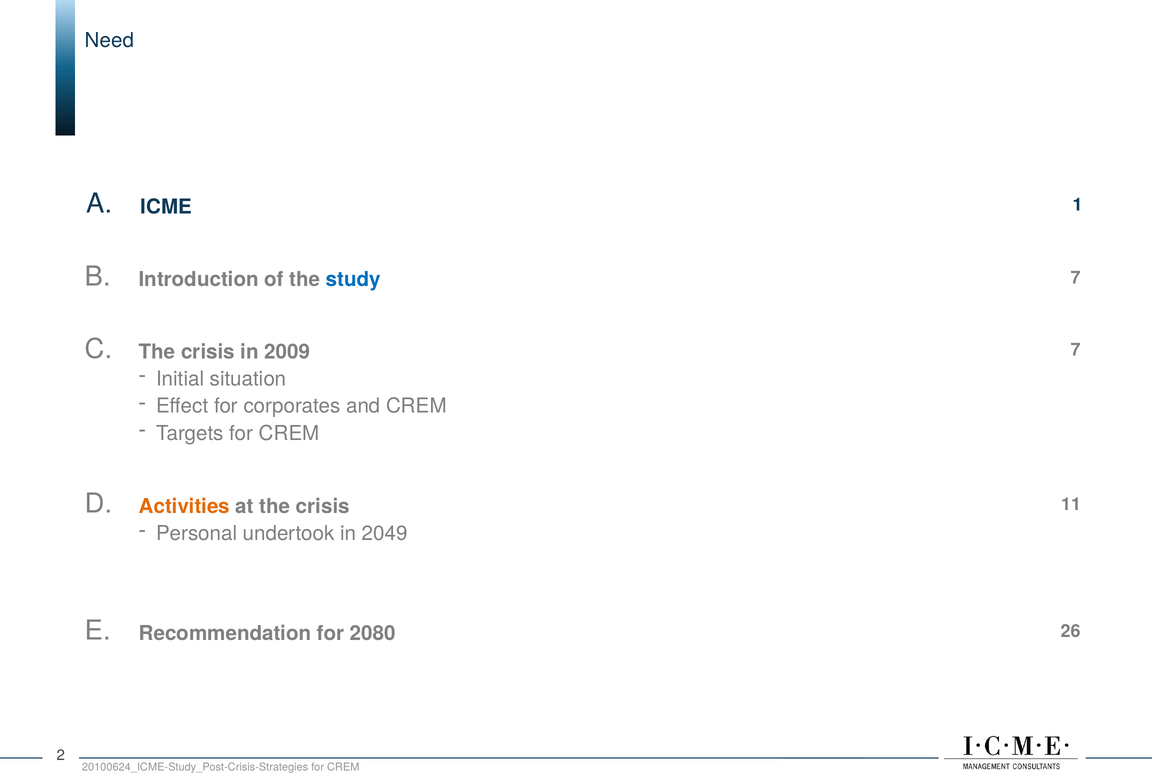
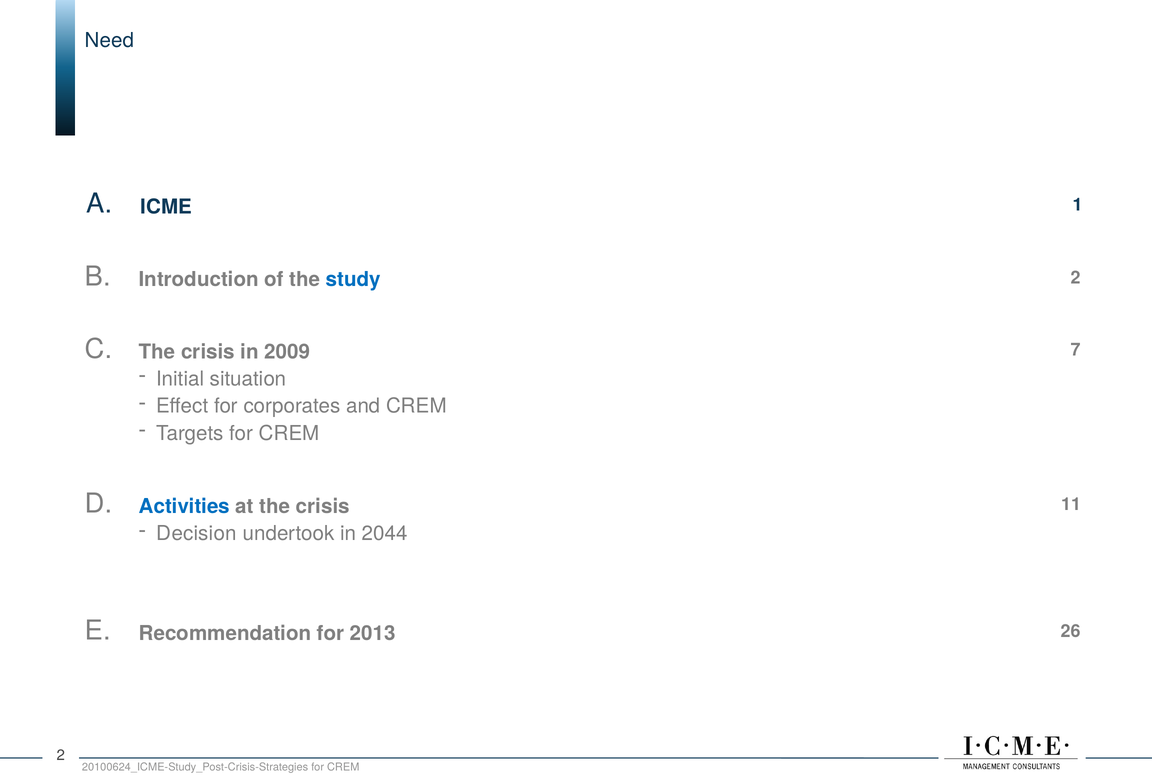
B 7: 7 -> 2
Activities colour: orange -> blue
Personal: Personal -> Decision
2049: 2049 -> 2044
2080: 2080 -> 2013
